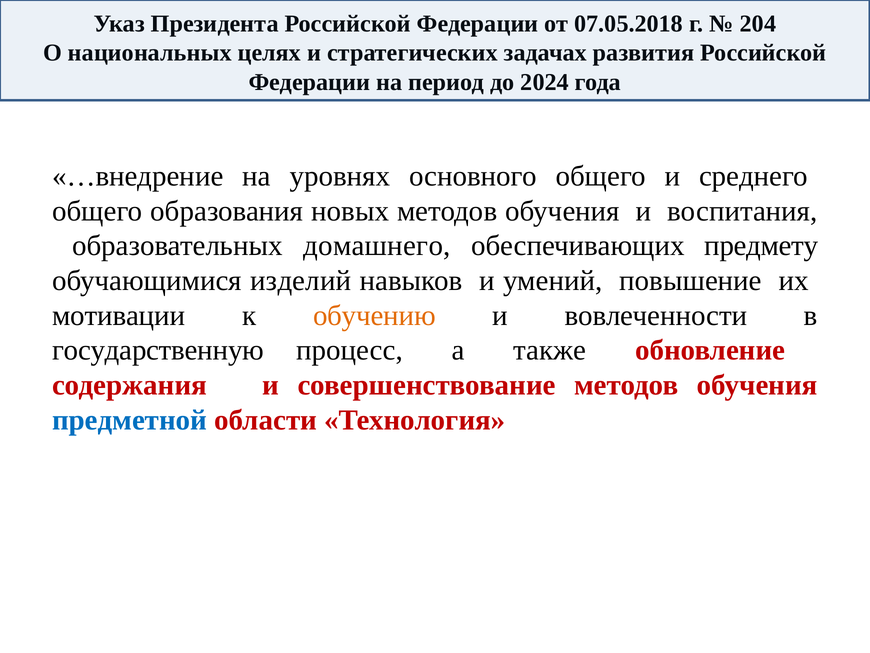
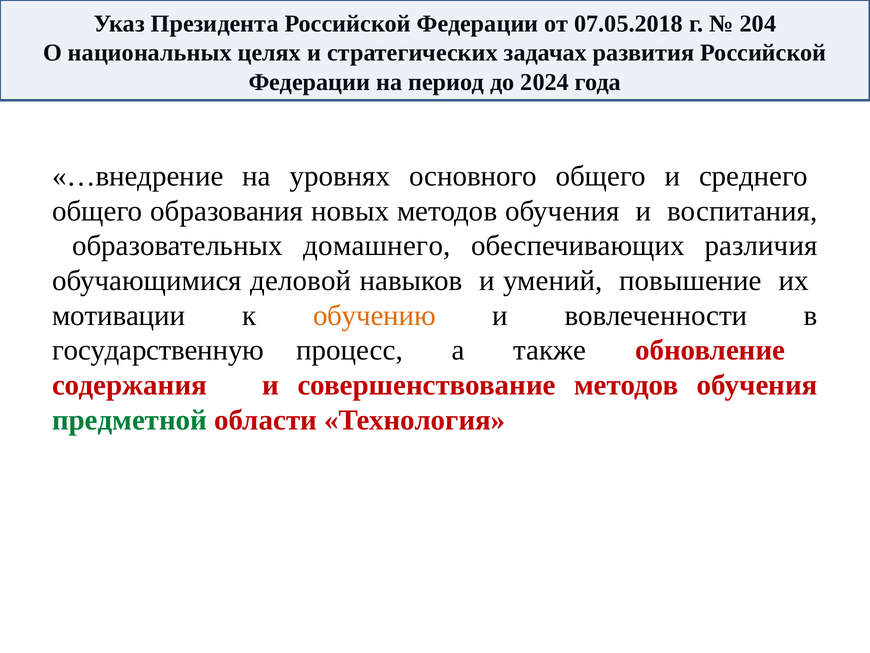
предмету: предмету -> различия
изделий: изделий -> деловой
предметной colour: blue -> green
